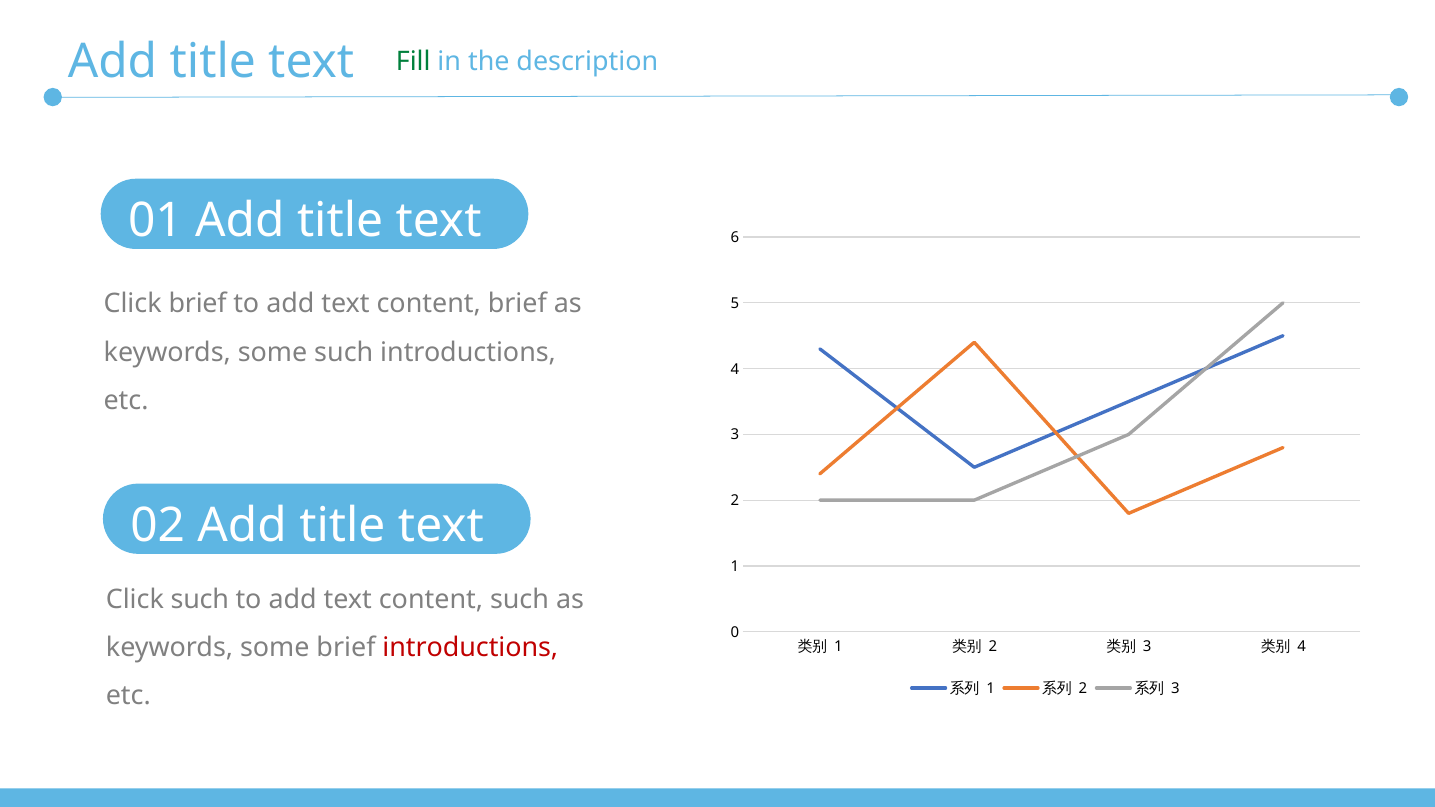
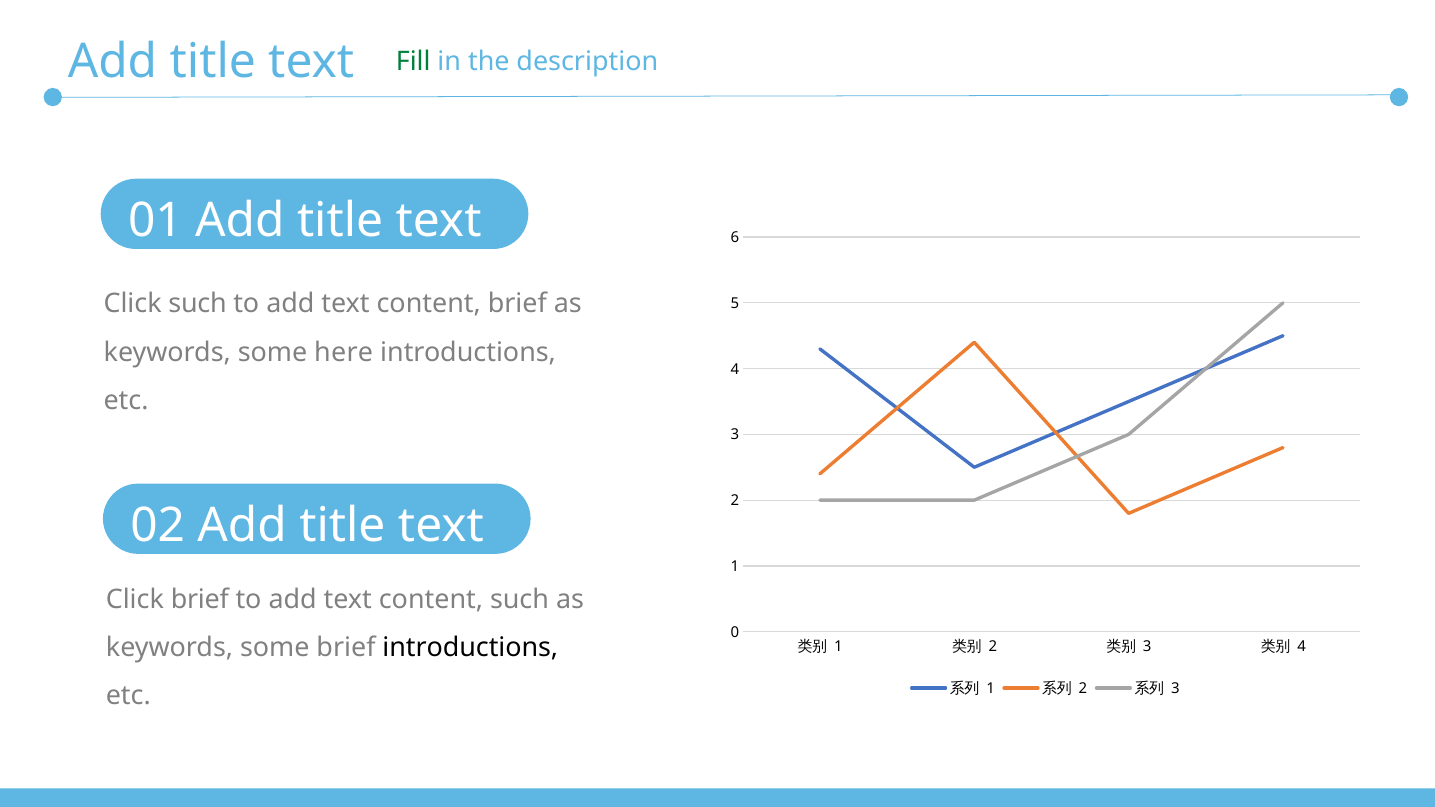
Click brief: brief -> such
some such: such -> here
Click such: such -> brief
introductions at (470, 648) colour: red -> black
